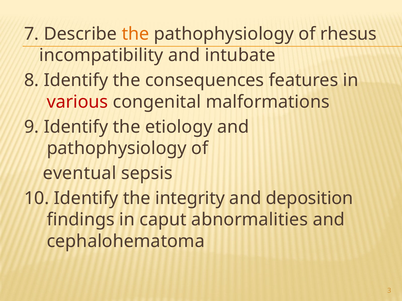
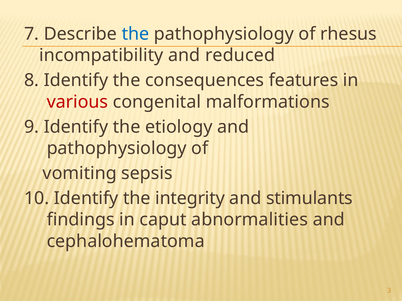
the at (135, 34) colour: orange -> blue
intubate: intubate -> reduced
eventual: eventual -> vomiting
deposition: deposition -> stimulants
